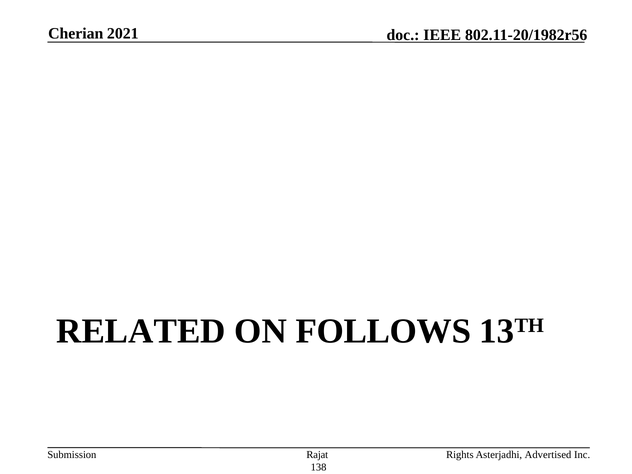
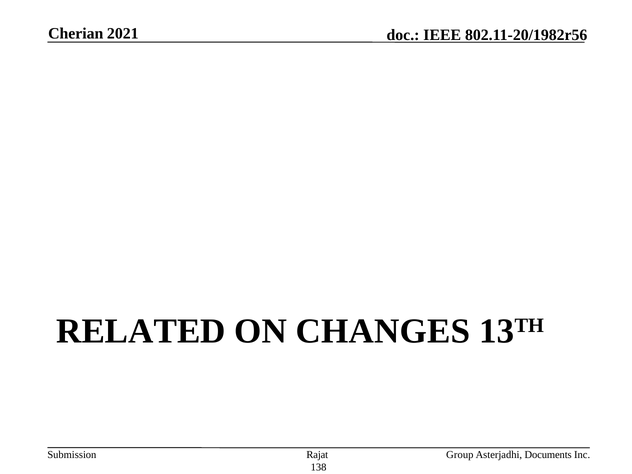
FOLLOWS: FOLLOWS -> CHANGES
Rights: Rights -> Group
Advertised: Advertised -> Documents
